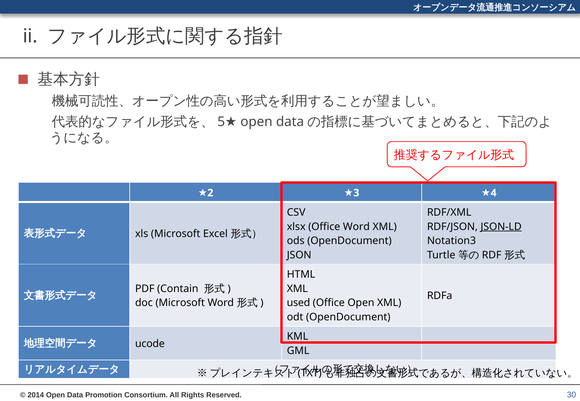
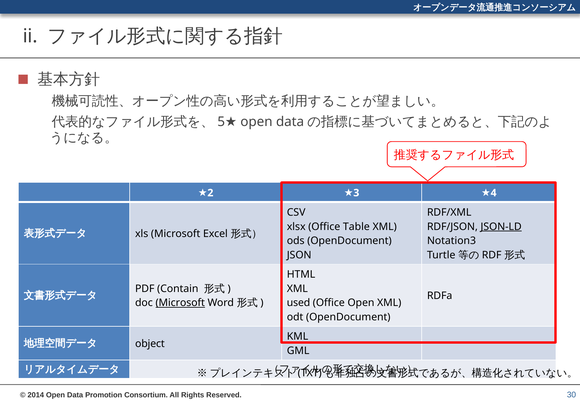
Office Word: Word -> Table
Microsoft at (180, 303) underline: none -> present
ucode: ucode -> object
